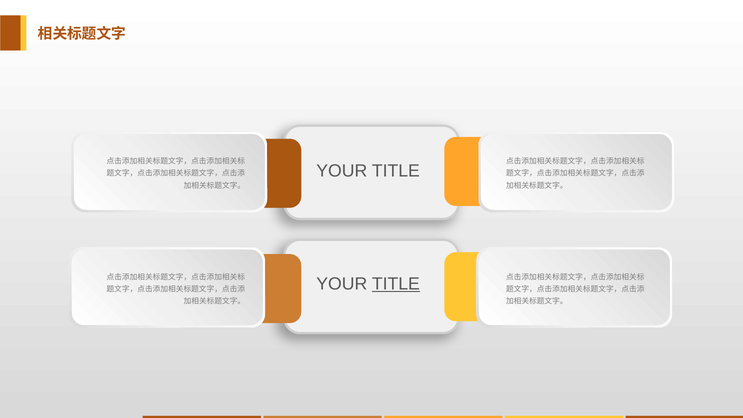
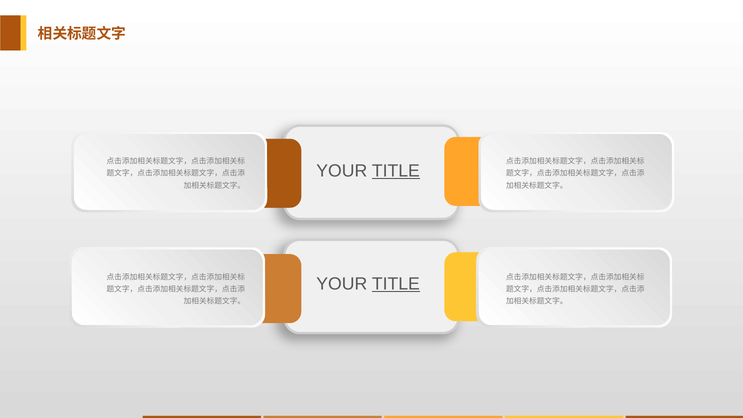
TITLE at (396, 171) underline: none -> present
